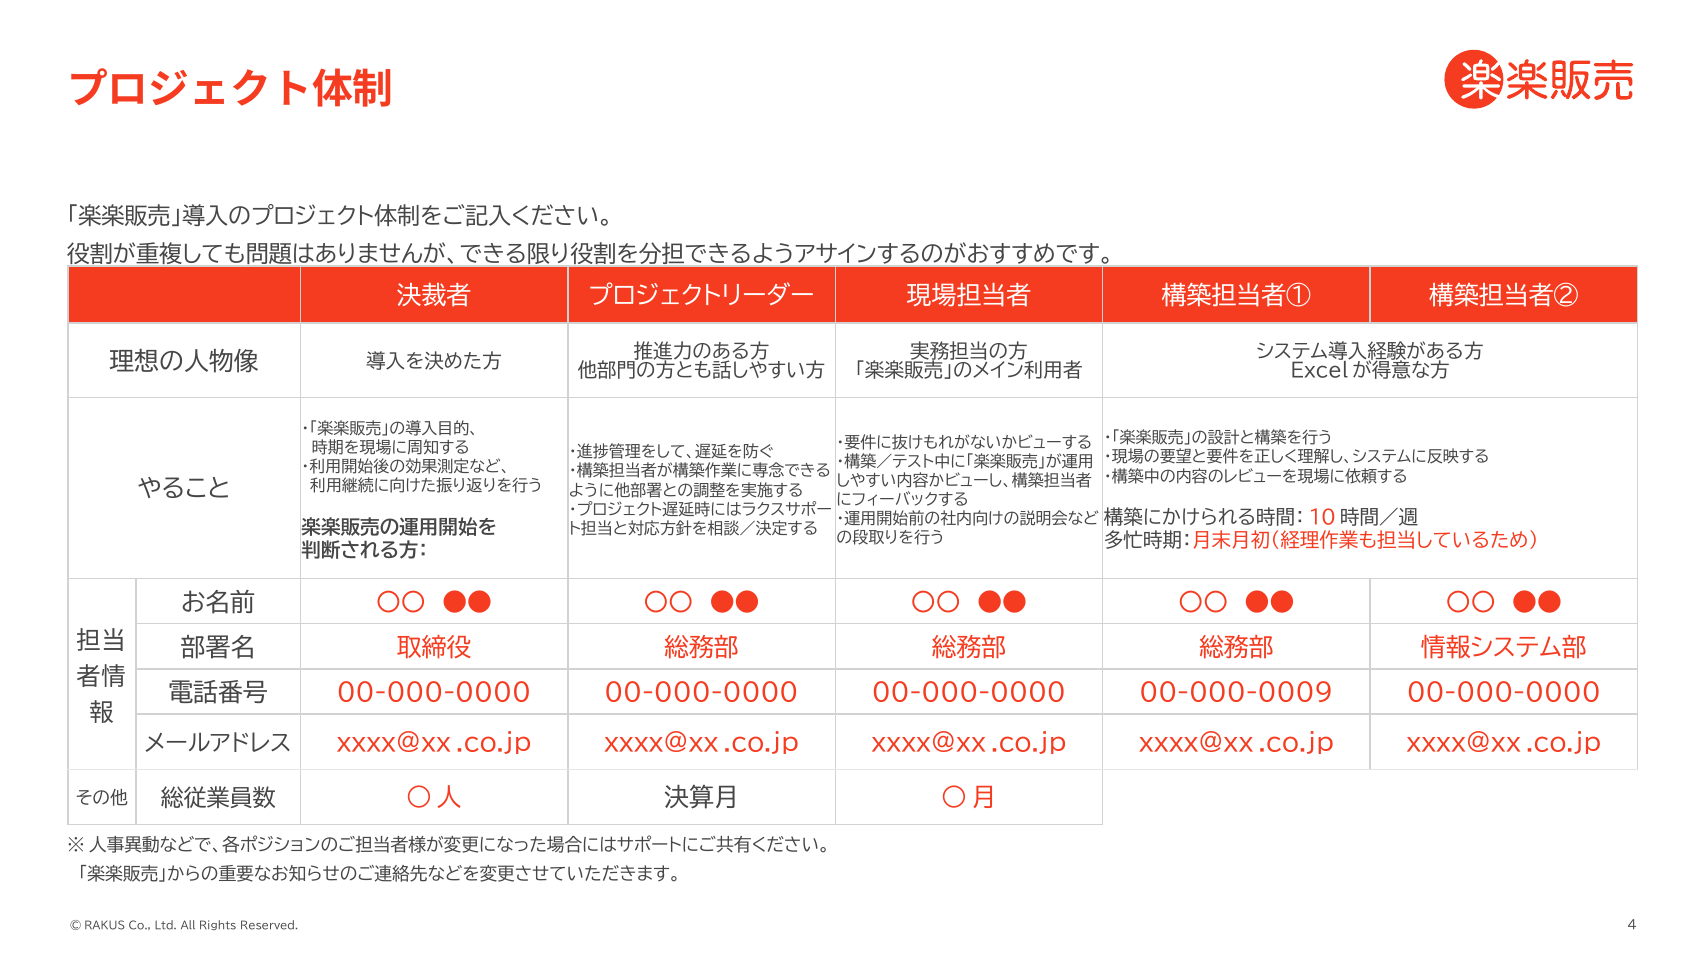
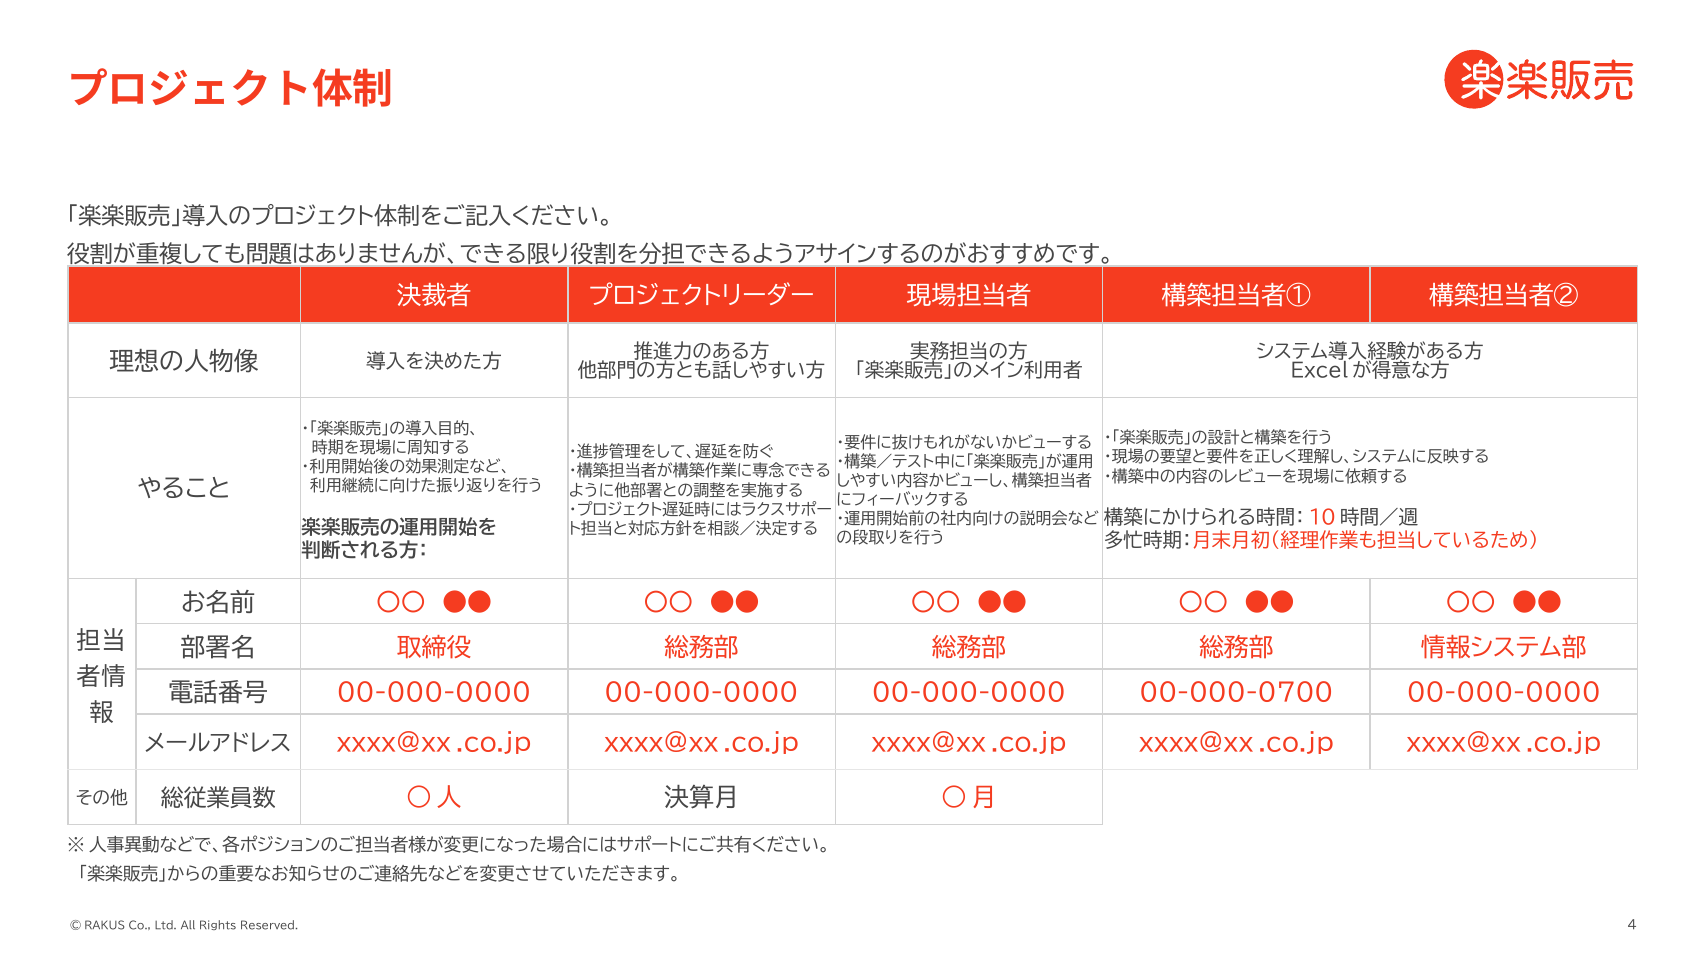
00-000-0009: 00-000-0009 -> 00-000-0700
